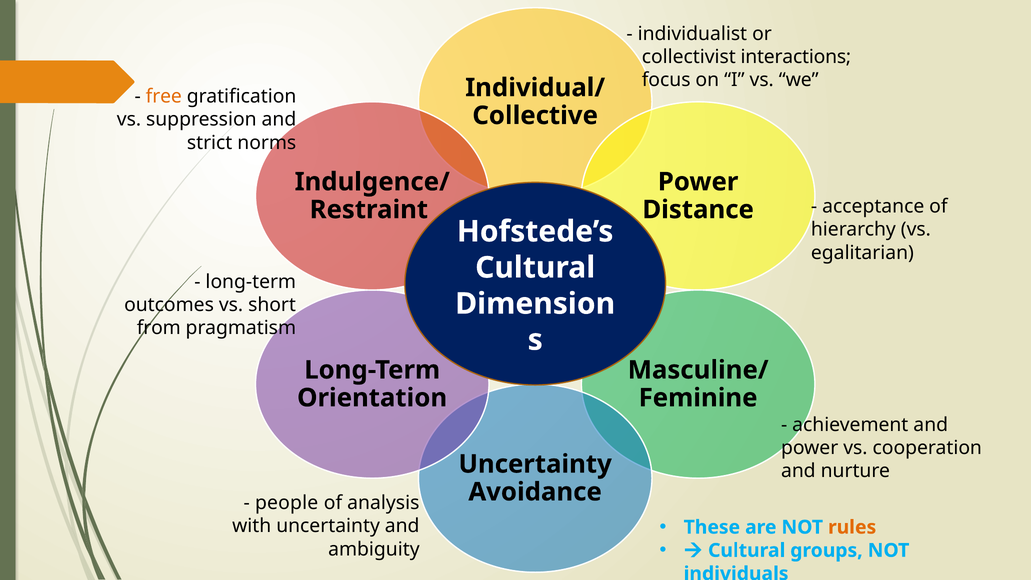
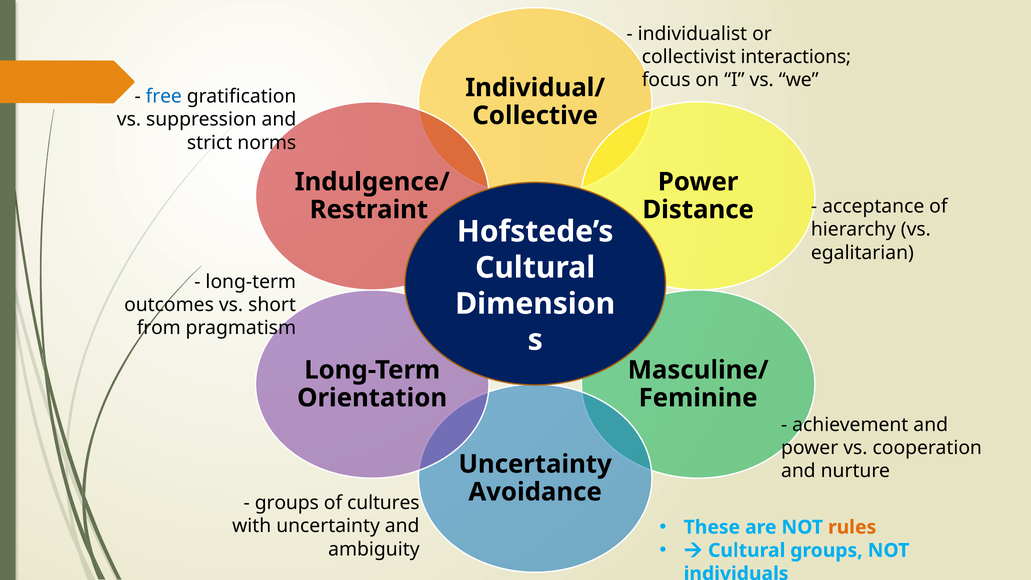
free colour: orange -> blue
people at (287, 503): people -> groups
analysis: analysis -> cultures
